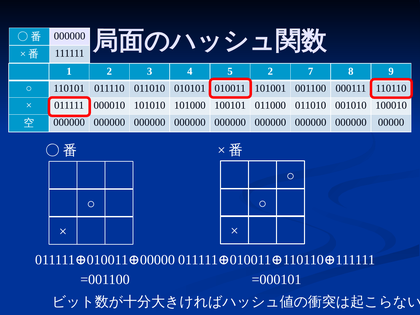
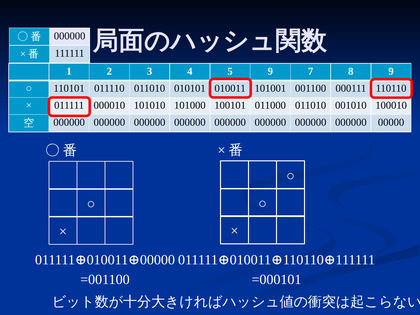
5 2: 2 -> 9
